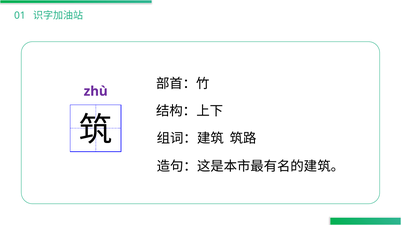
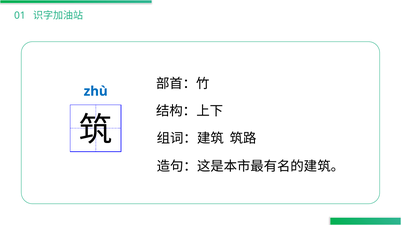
zhù colour: purple -> blue
